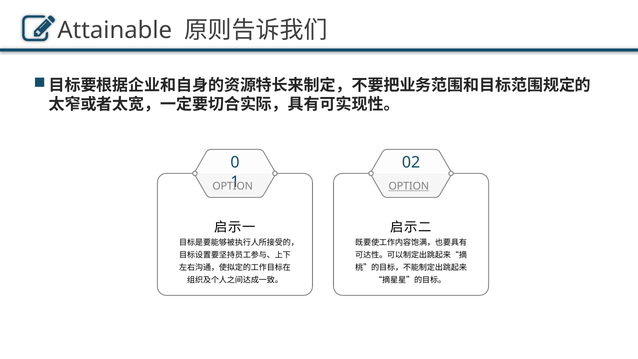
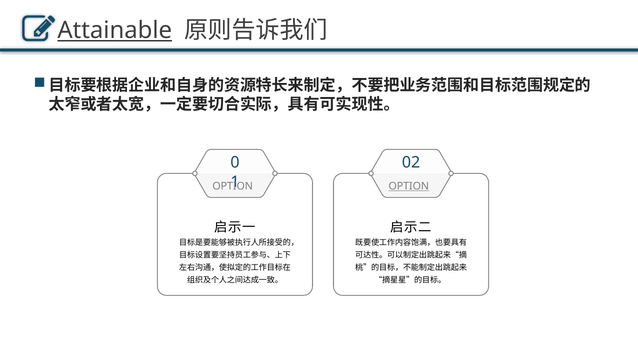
Attainable underline: none -> present
